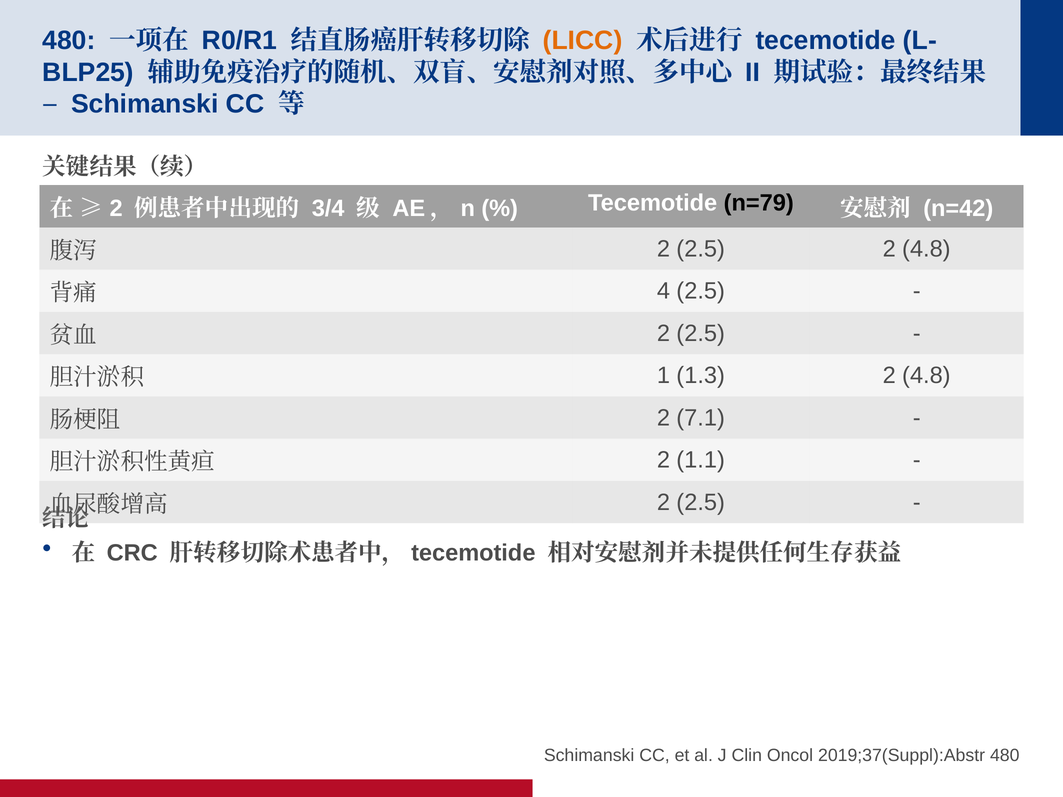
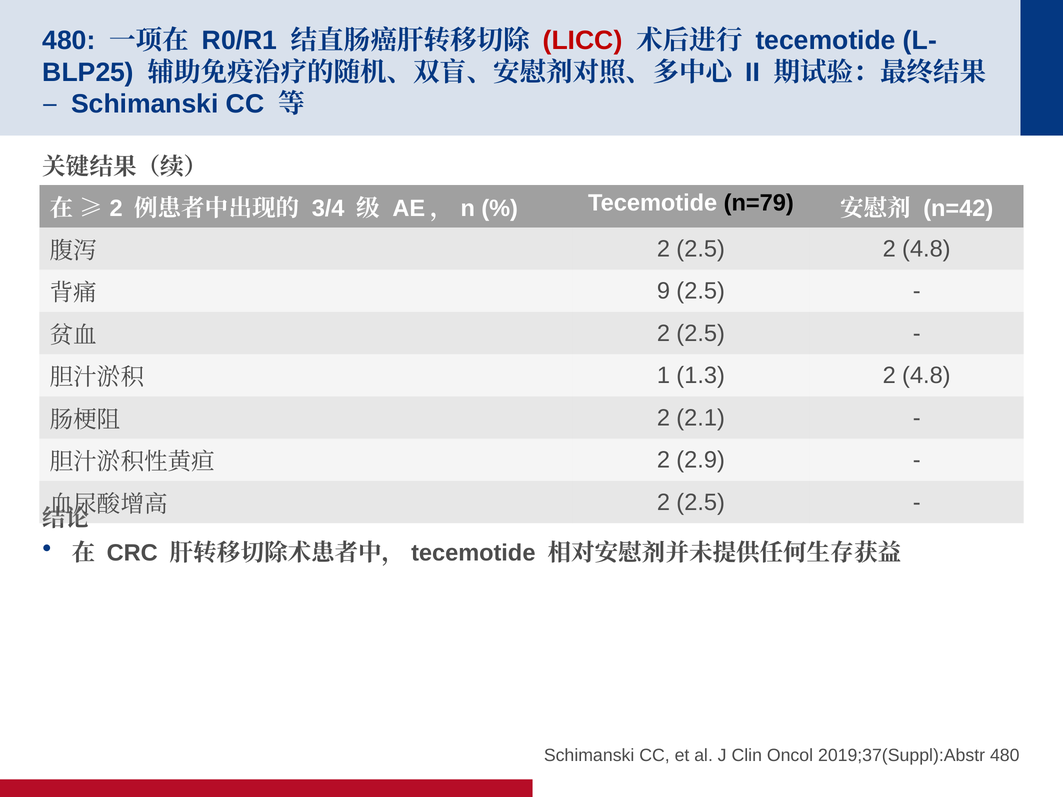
LICC colour: orange -> red
4: 4 -> 9
7.1: 7.1 -> 2.1
1.1: 1.1 -> 2.9
